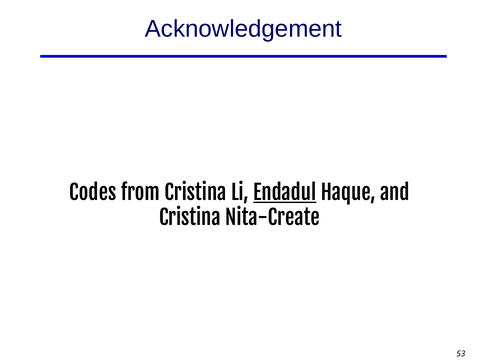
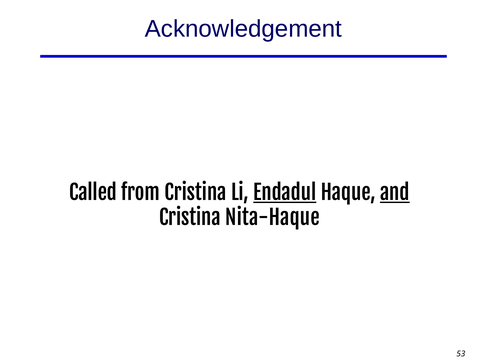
Codes: Codes -> Called
and underline: none -> present
Nita-Create: Nita-Create -> Nita-Haque
